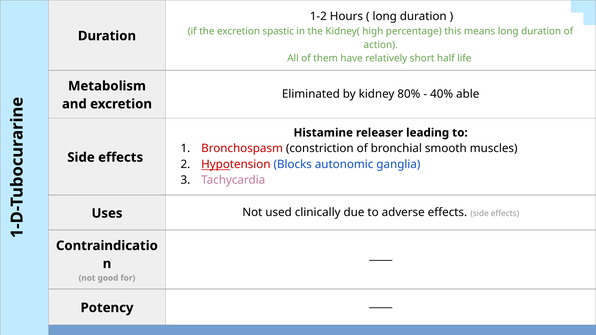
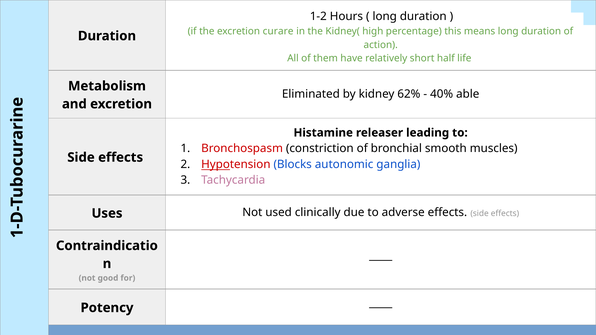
spastic: spastic -> curare
80%: 80% -> 62%
